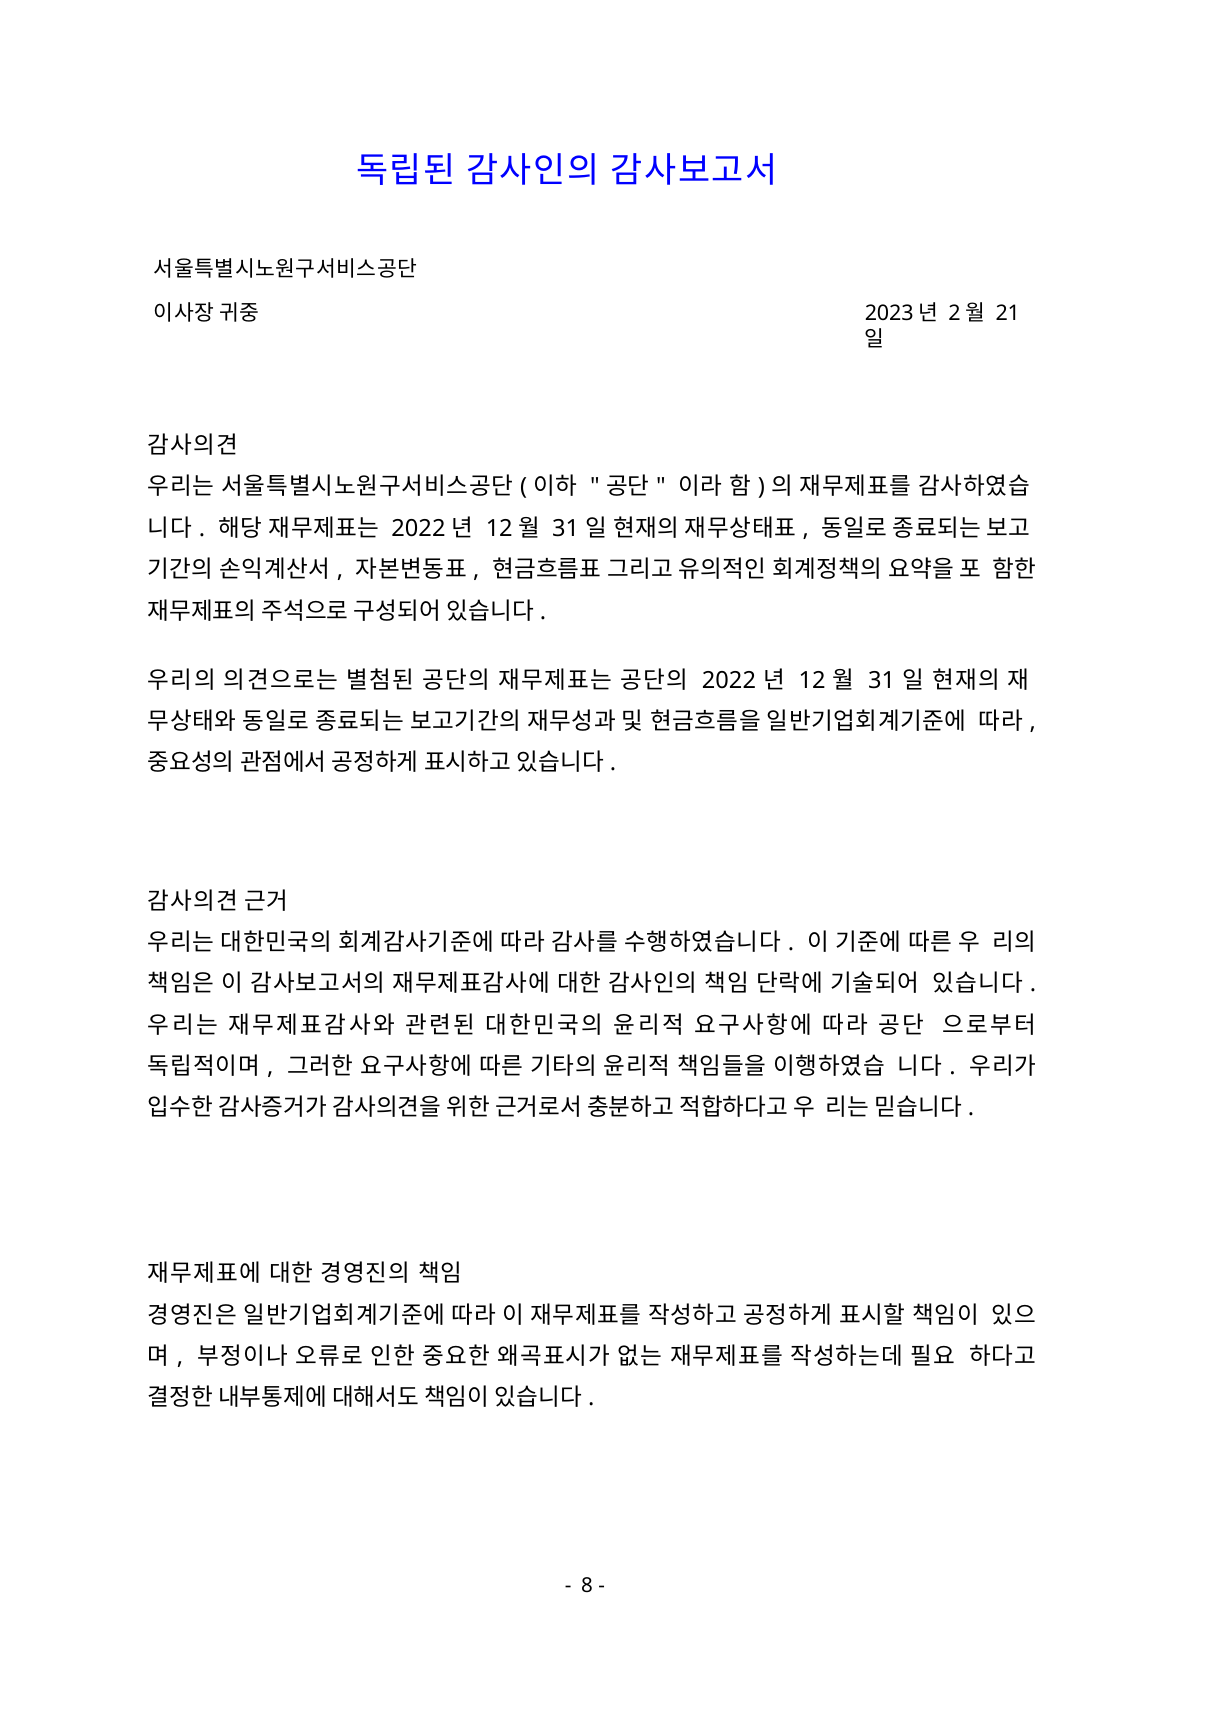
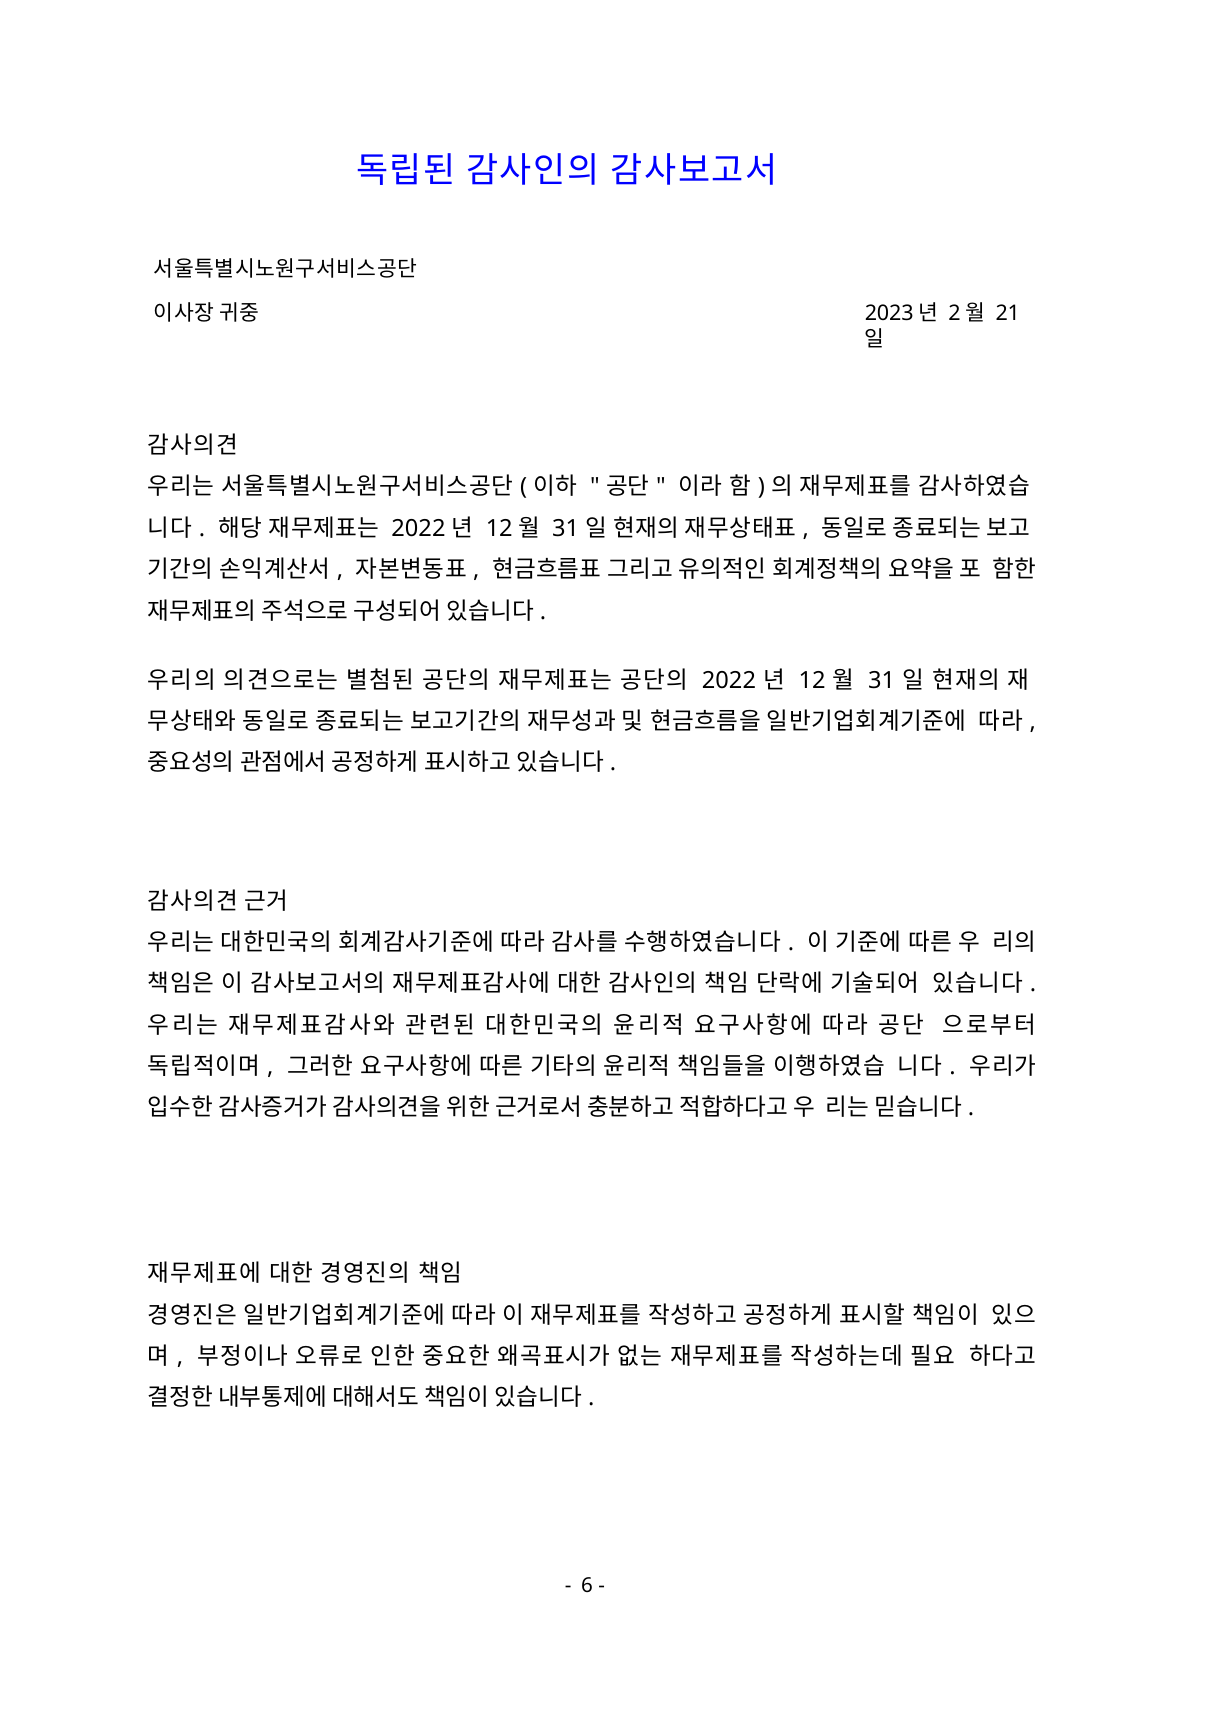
8: 8 -> 6
